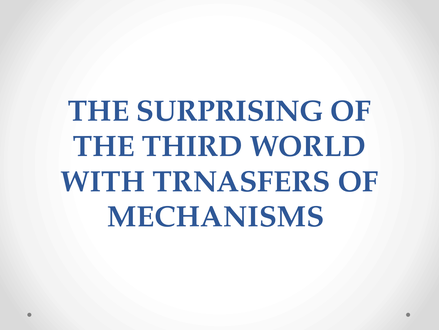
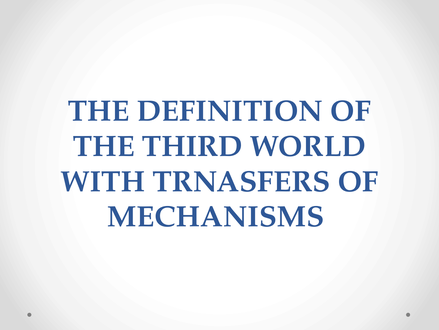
SURPRISING: SURPRISING -> DEFINITION
